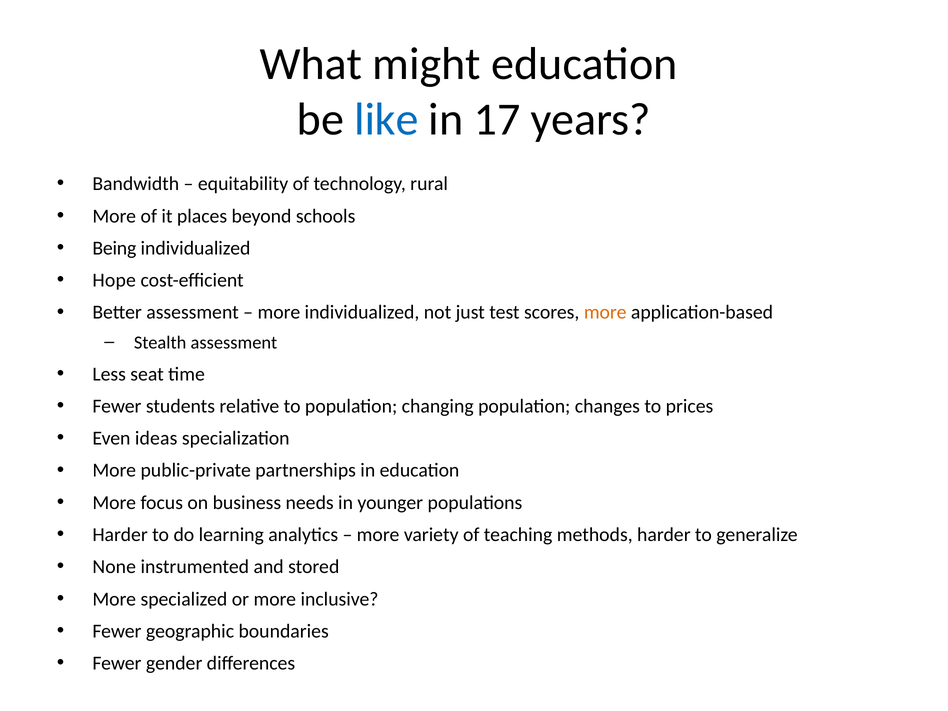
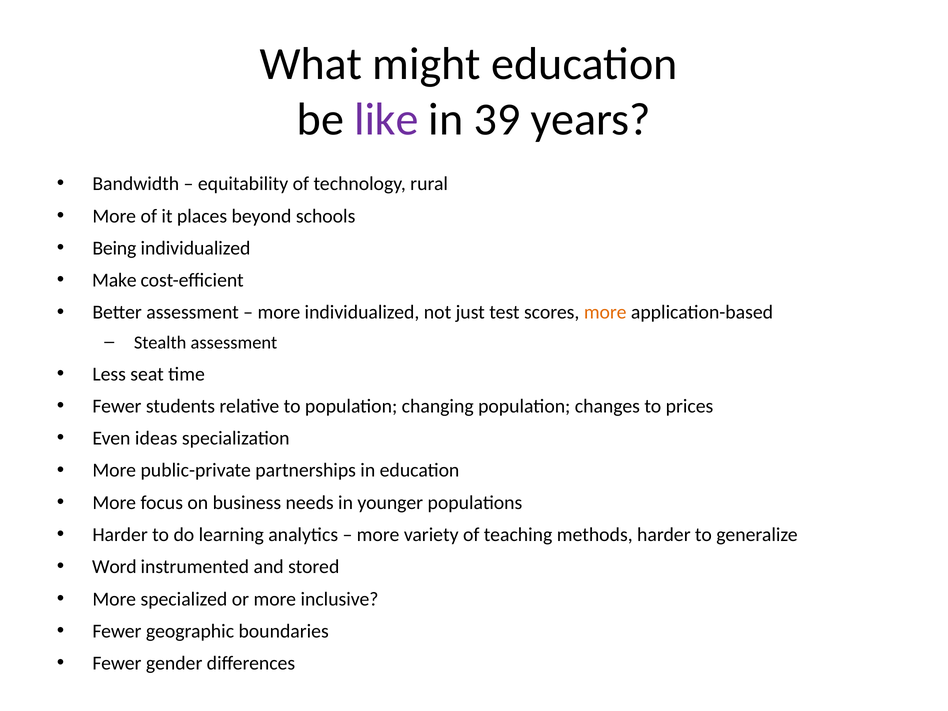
like colour: blue -> purple
17: 17 -> 39
Hope: Hope -> Make
None: None -> Word
